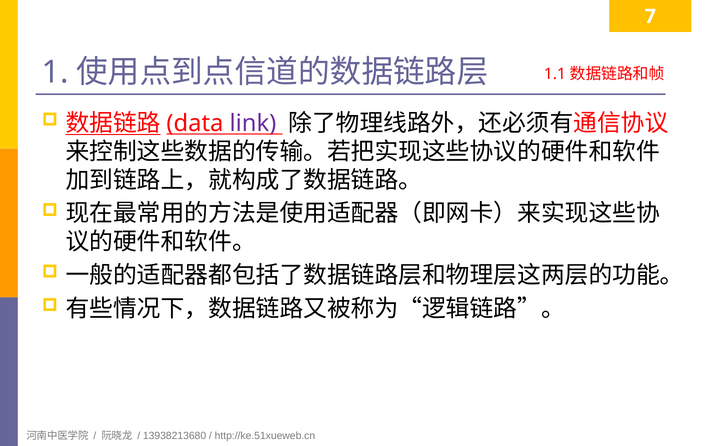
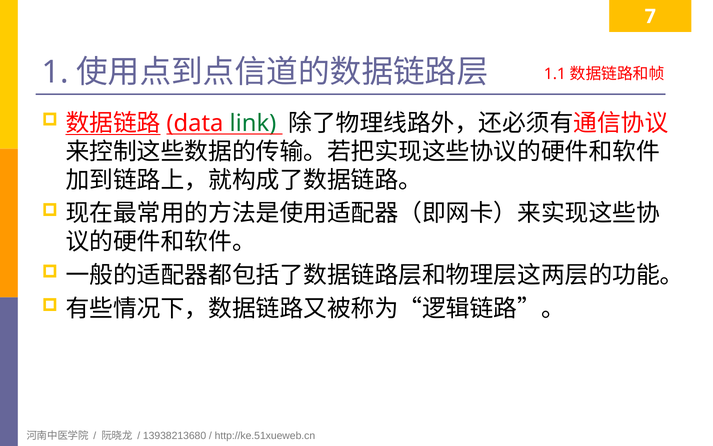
link colour: purple -> green
